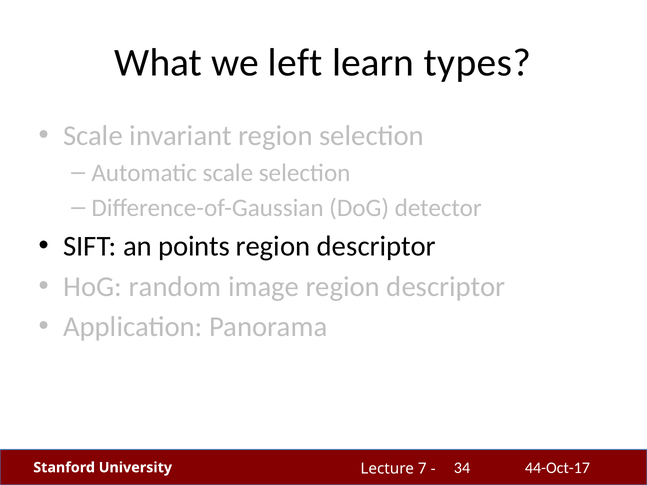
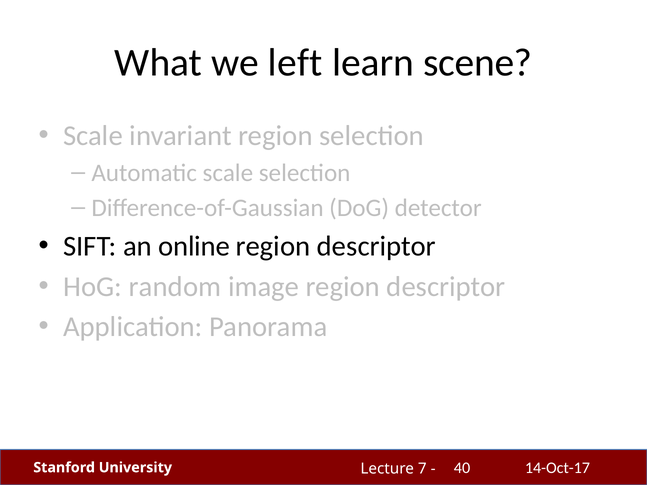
types: types -> scene
points: points -> online
44-Oct-17: 44-Oct-17 -> 14-Oct-17
34: 34 -> 40
